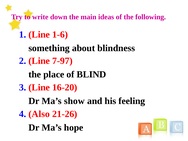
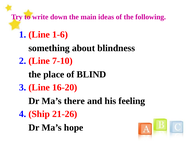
7-97: 7-97 -> 7-10
show: show -> there
Also: Also -> Ship
